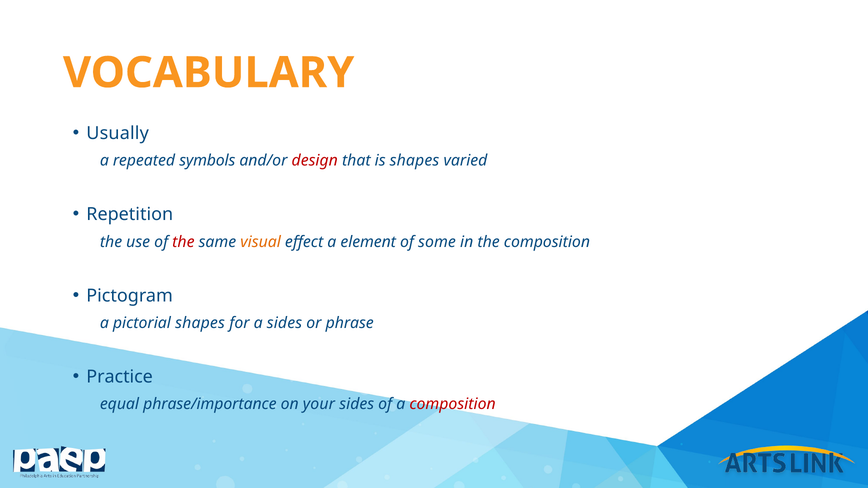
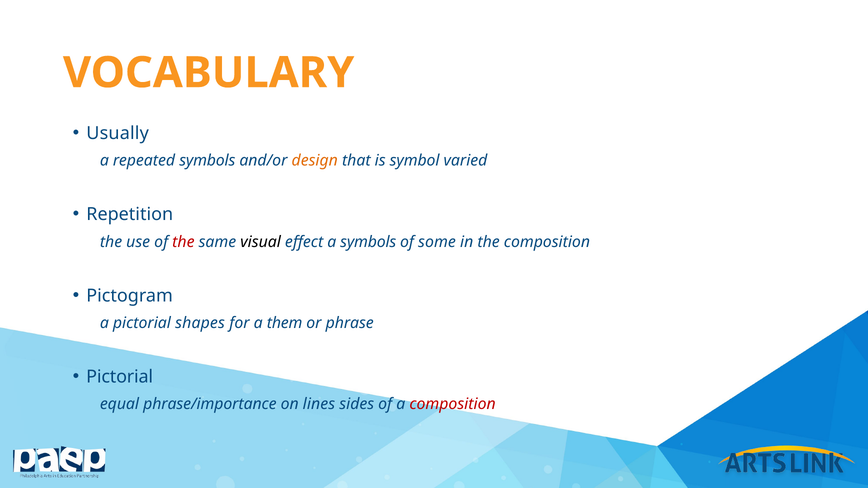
design colour: red -> orange
is shapes: shapes -> symbol
visual colour: orange -> black
a element: element -> symbols
a sides: sides -> them
Practice at (120, 377): Practice -> Pictorial
your: your -> lines
